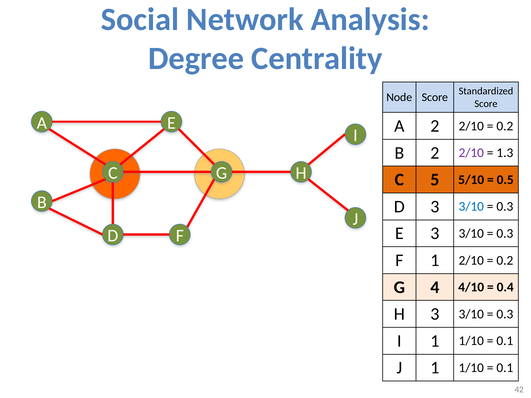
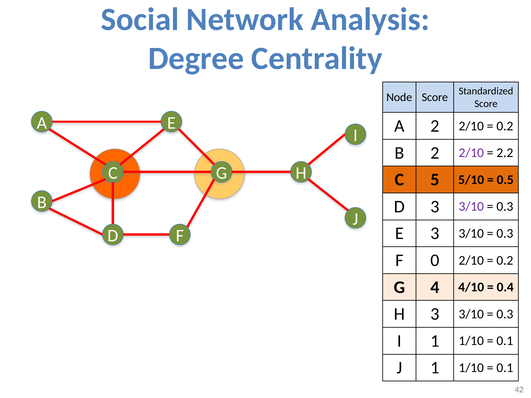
1.3: 1.3 -> 2.2
3/10 at (471, 207) colour: blue -> purple
F 1: 1 -> 0
